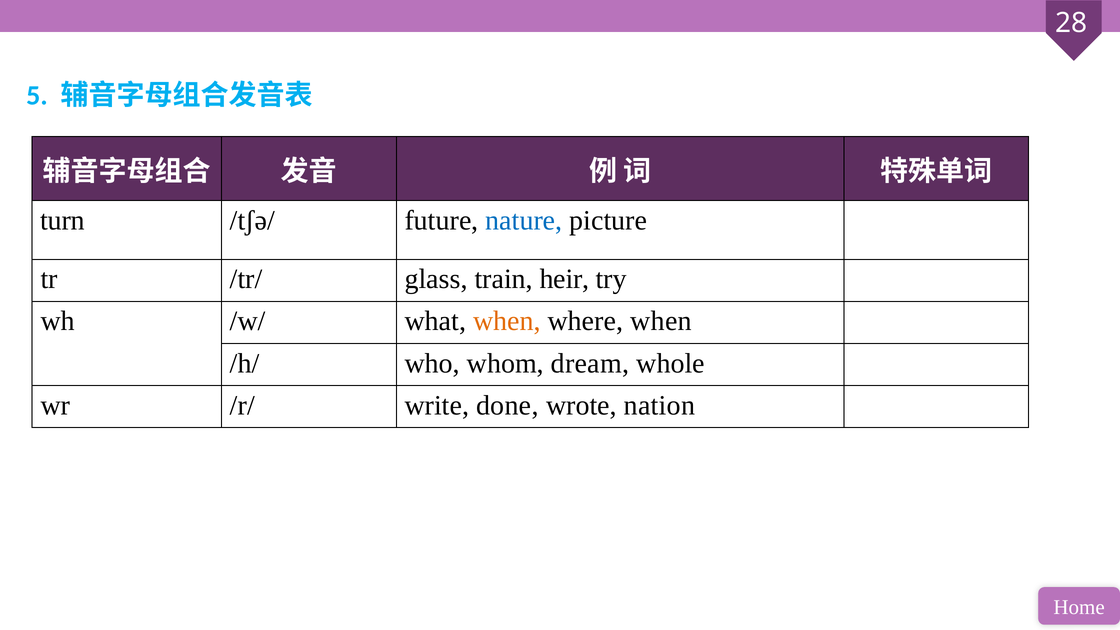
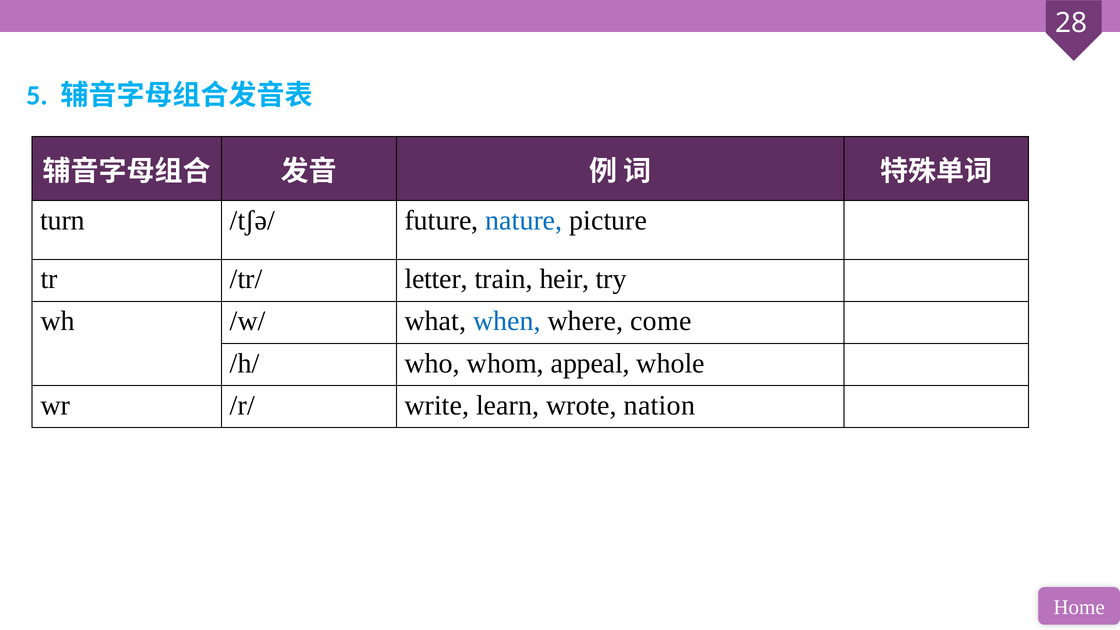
glass: glass -> letter
when at (507, 321) colour: orange -> blue
where when: when -> come
dream: dream -> appeal
done: done -> learn
